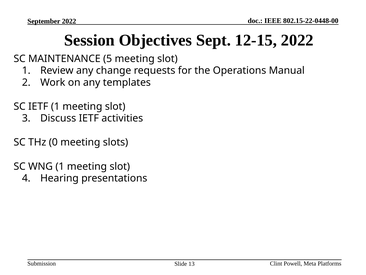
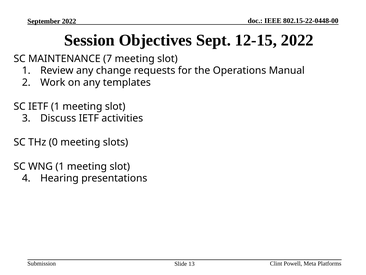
5: 5 -> 7
